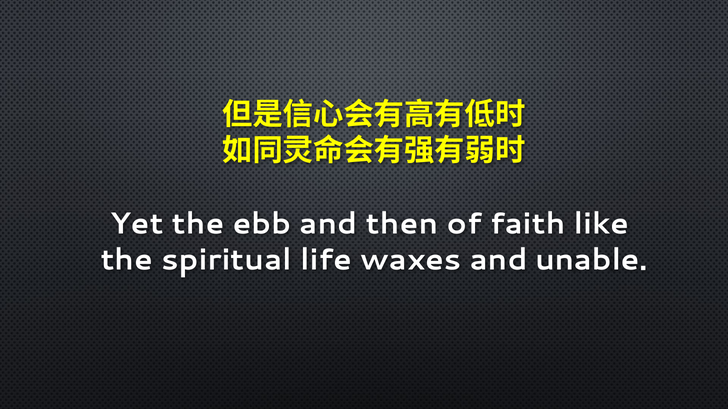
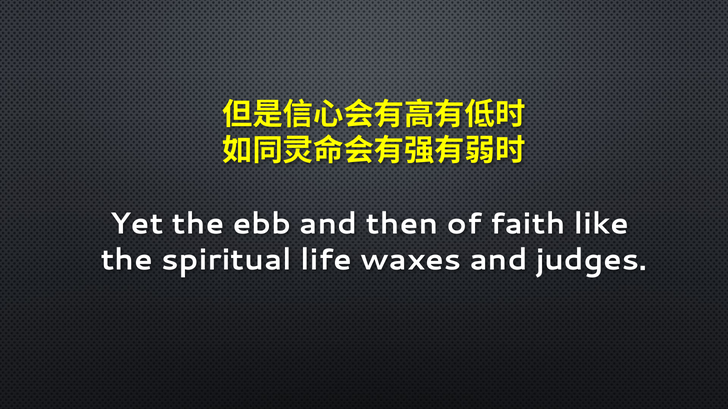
unable: unable -> judges
